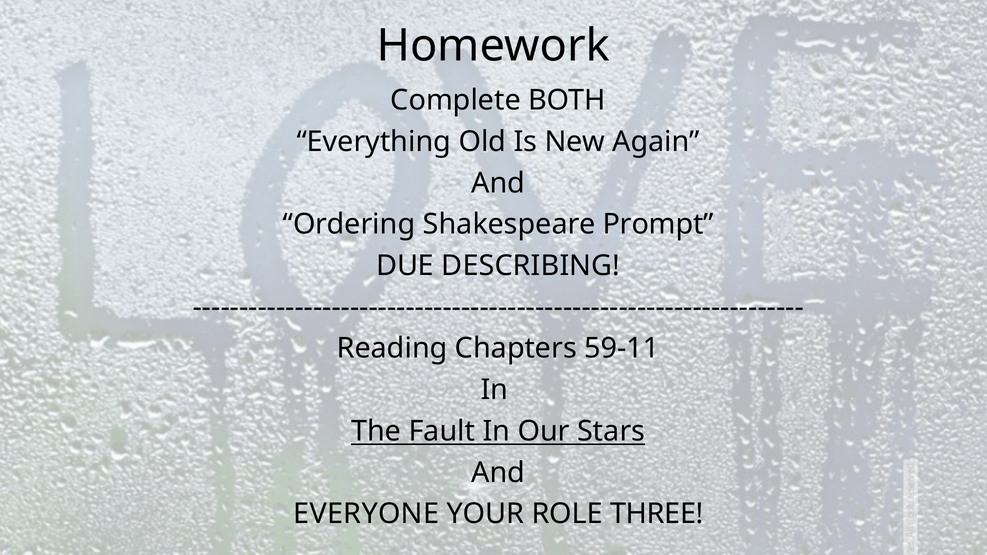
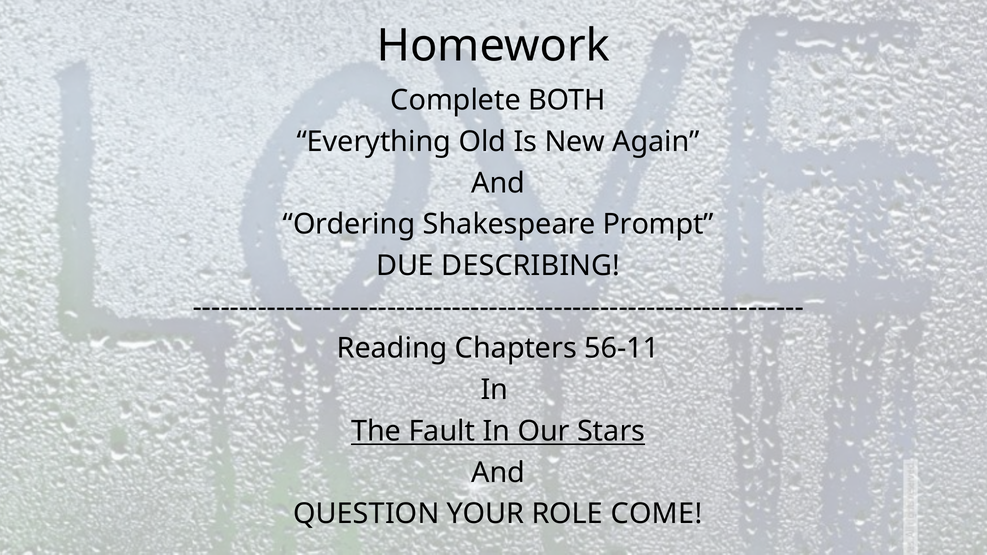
59-11: 59-11 -> 56-11
EVERYONE: EVERYONE -> QUESTION
THREE: THREE -> COME
